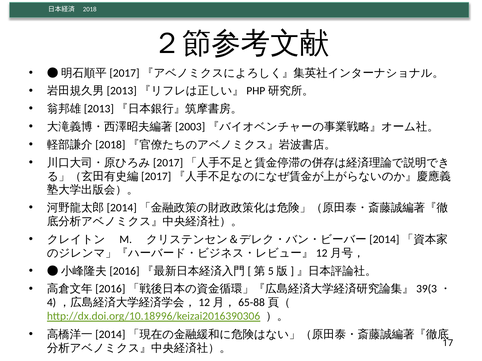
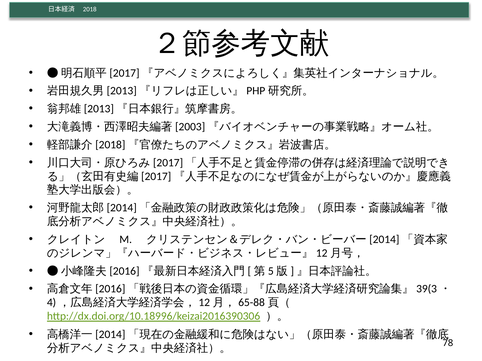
17: 17 -> 78
